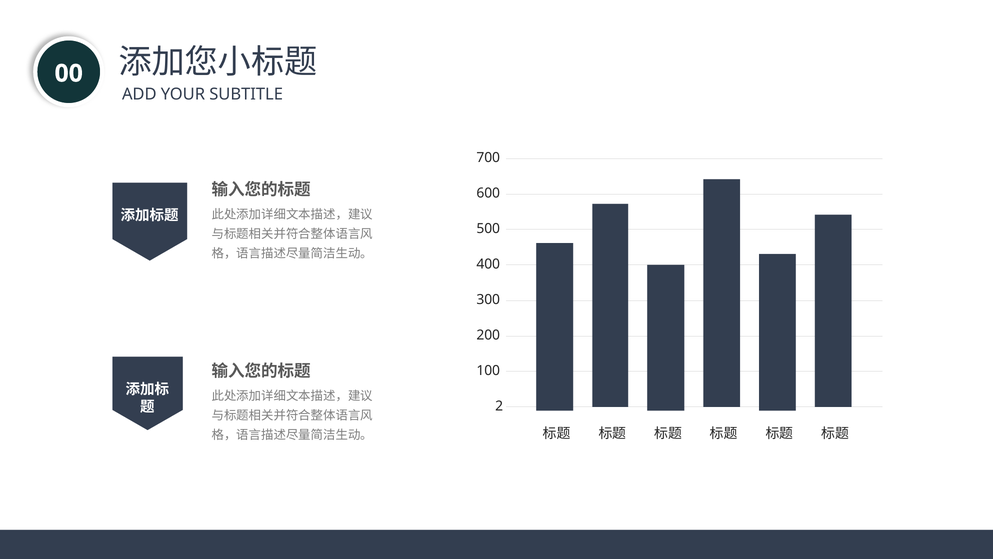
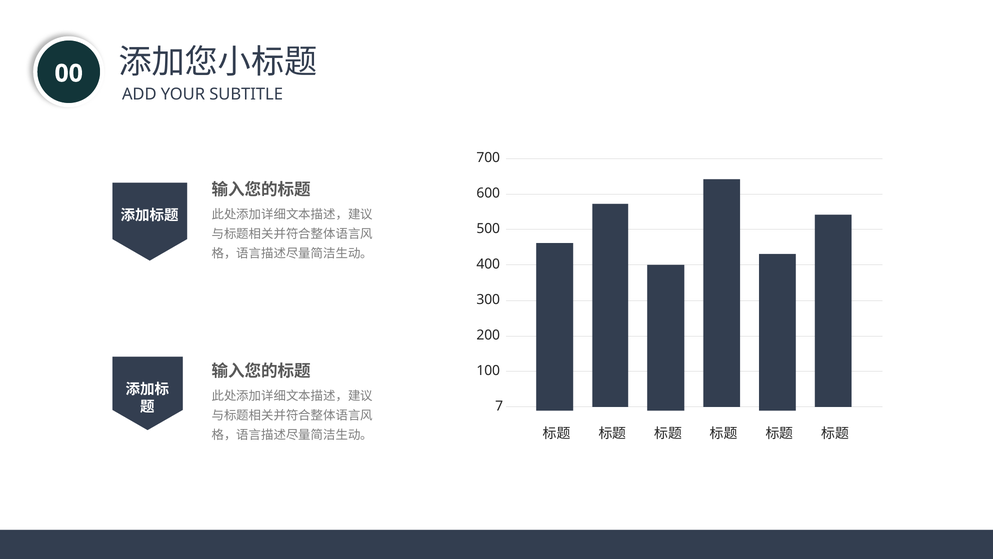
2: 2 -> 7
